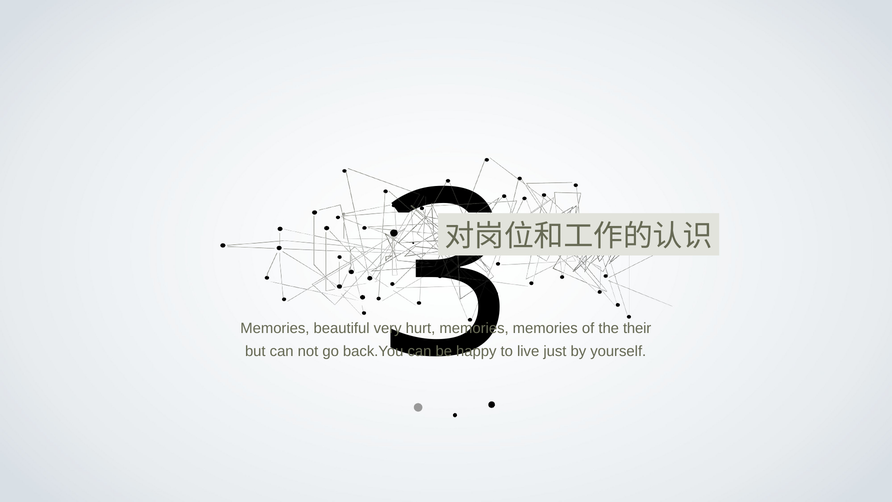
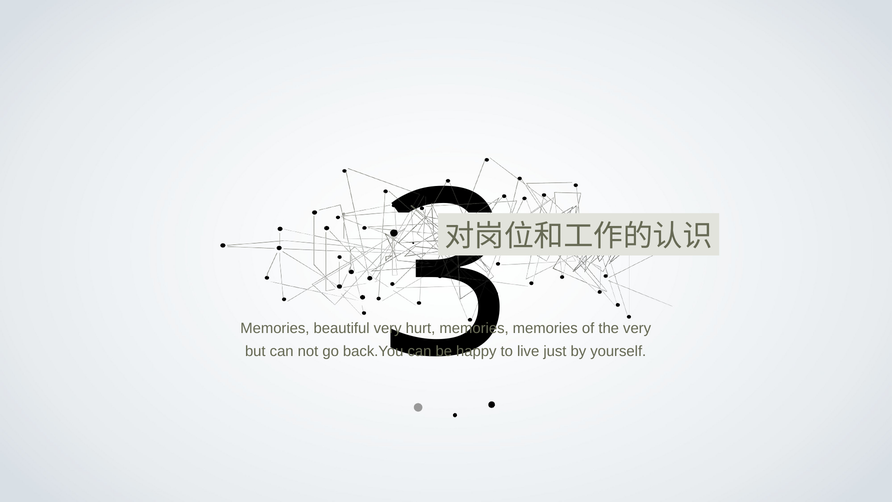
the their: their -> very
